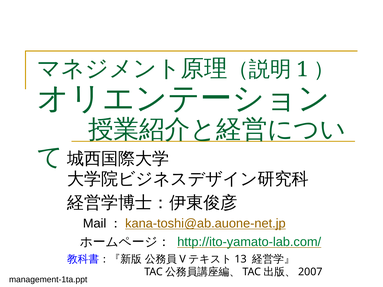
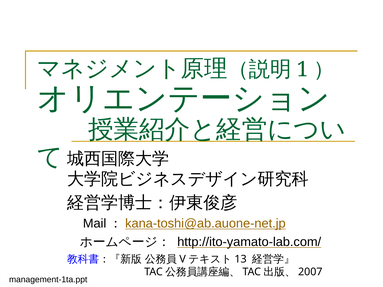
http://ito-yamato-lab.com/ colour: green -> black
